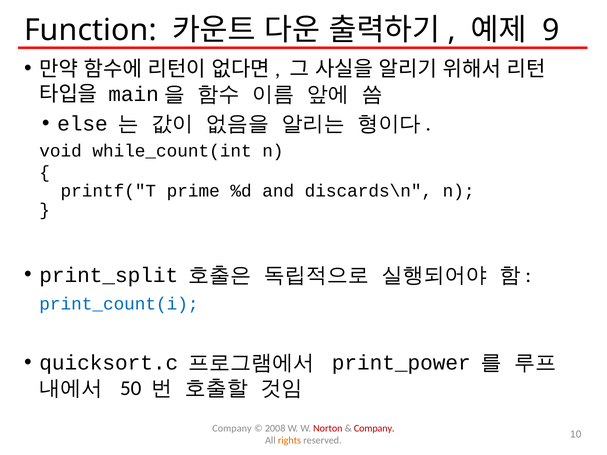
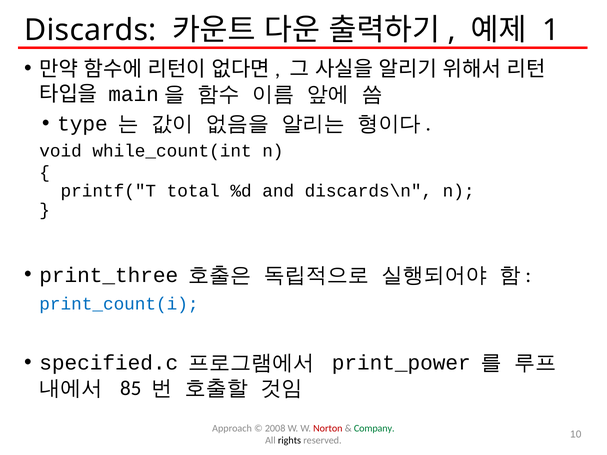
Function: Function -> Discards
9: 9 -> 1
else: else -> type
prime: prime -> total
print_split: print_split -> print_three
quicksort.c: quicksort.c -> specified.c
50: 50 -> 85
Company at (232, 429): Company -> Approach
Company at (374, 429) colour: red -> green
rights colour: orange -> black
